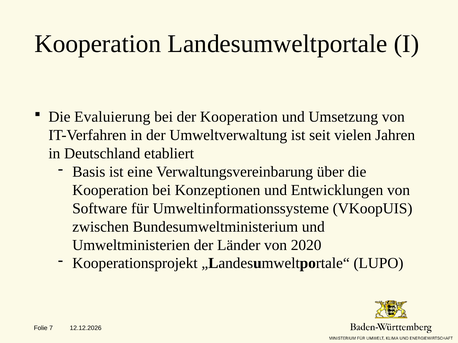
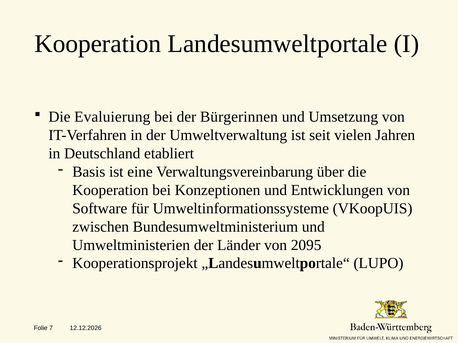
der Kooperation: Kooperation -> Bürgerinnen
2020: 2020 -> 2095
